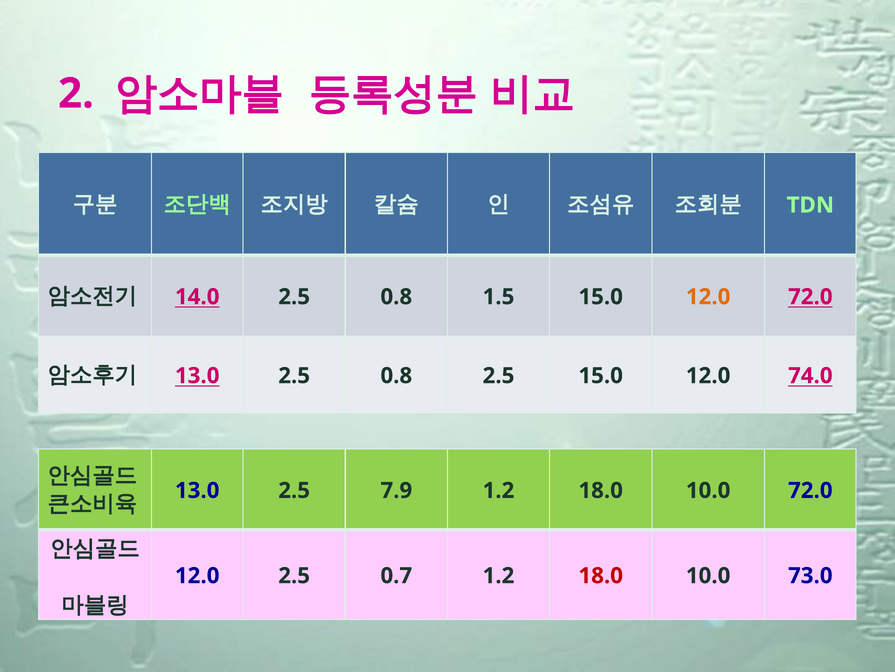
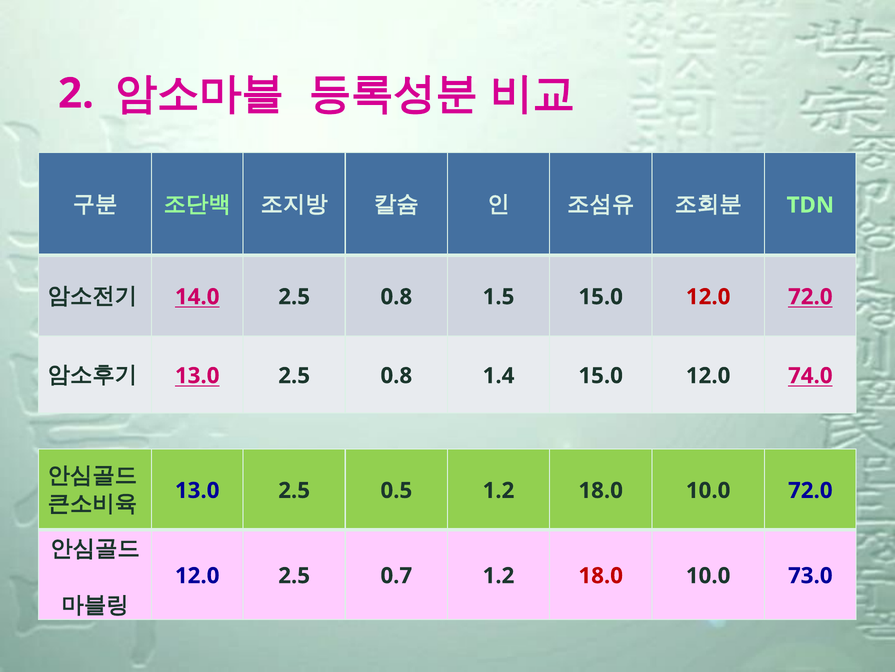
12.0 at (708, 296) colour: orange -> red
0.8 2.5: 2.5 -> 1.4
7.9: 7.9 -> 0.5
